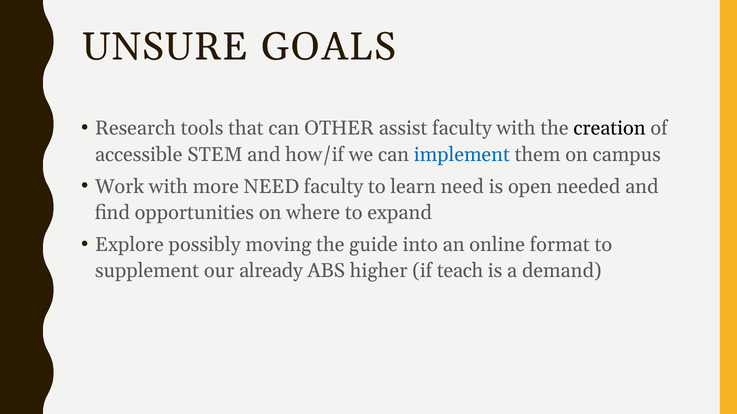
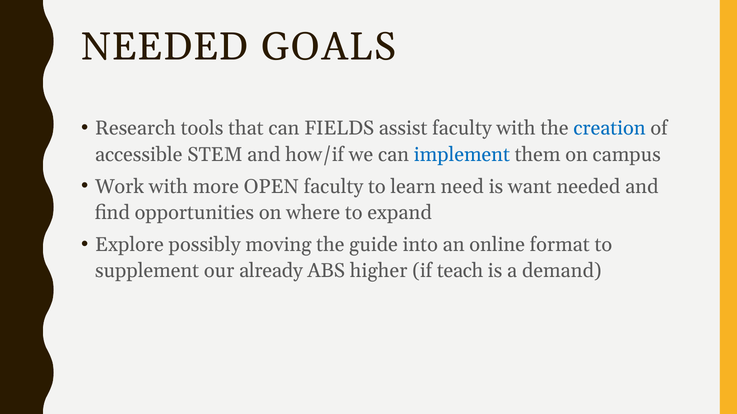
UNSURE at (165, 47): UNSURE -> NEEDED
OTHER: OTHER -> FIELDS
creation colour: black -> blue
more NEED: NEED -> OPEN
open: open -> want
